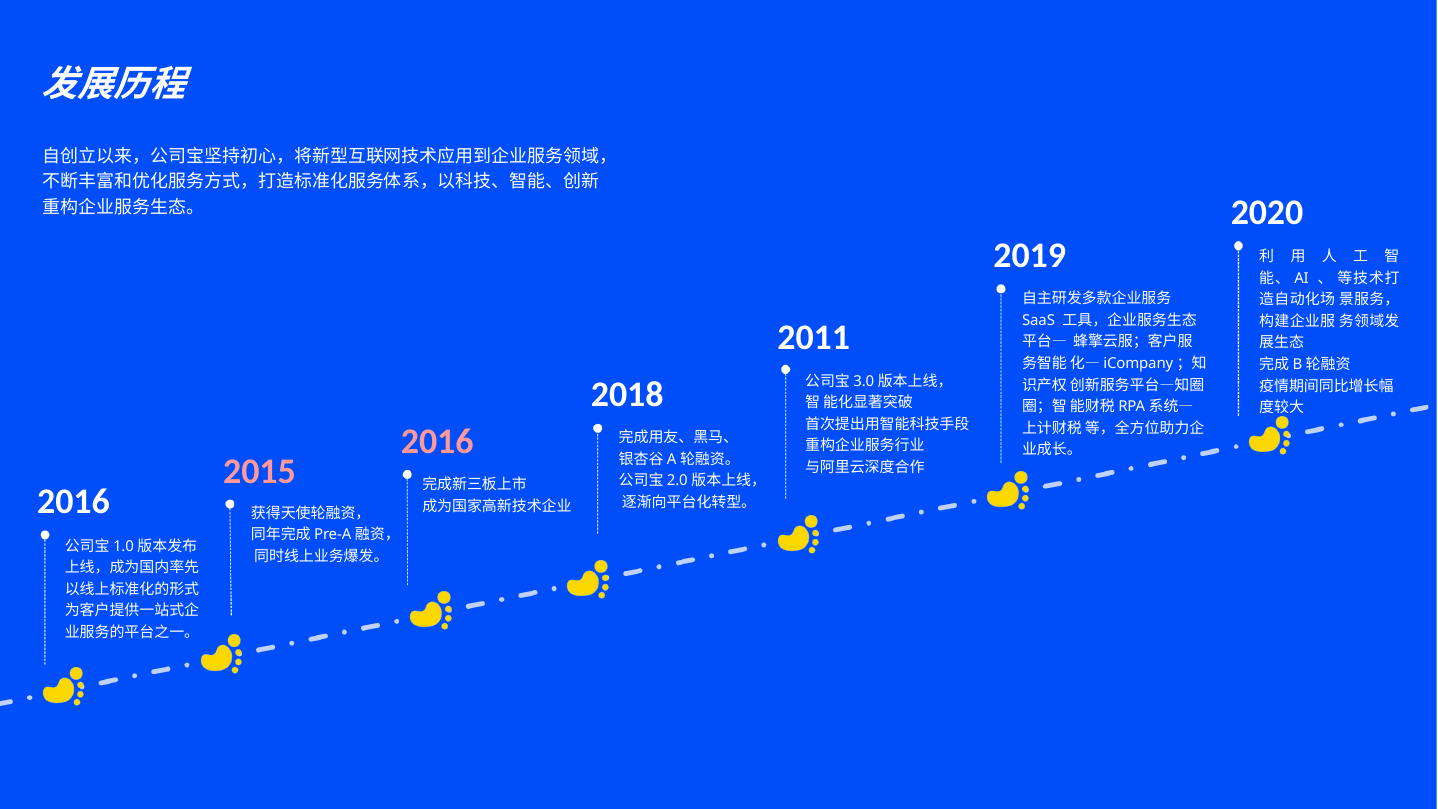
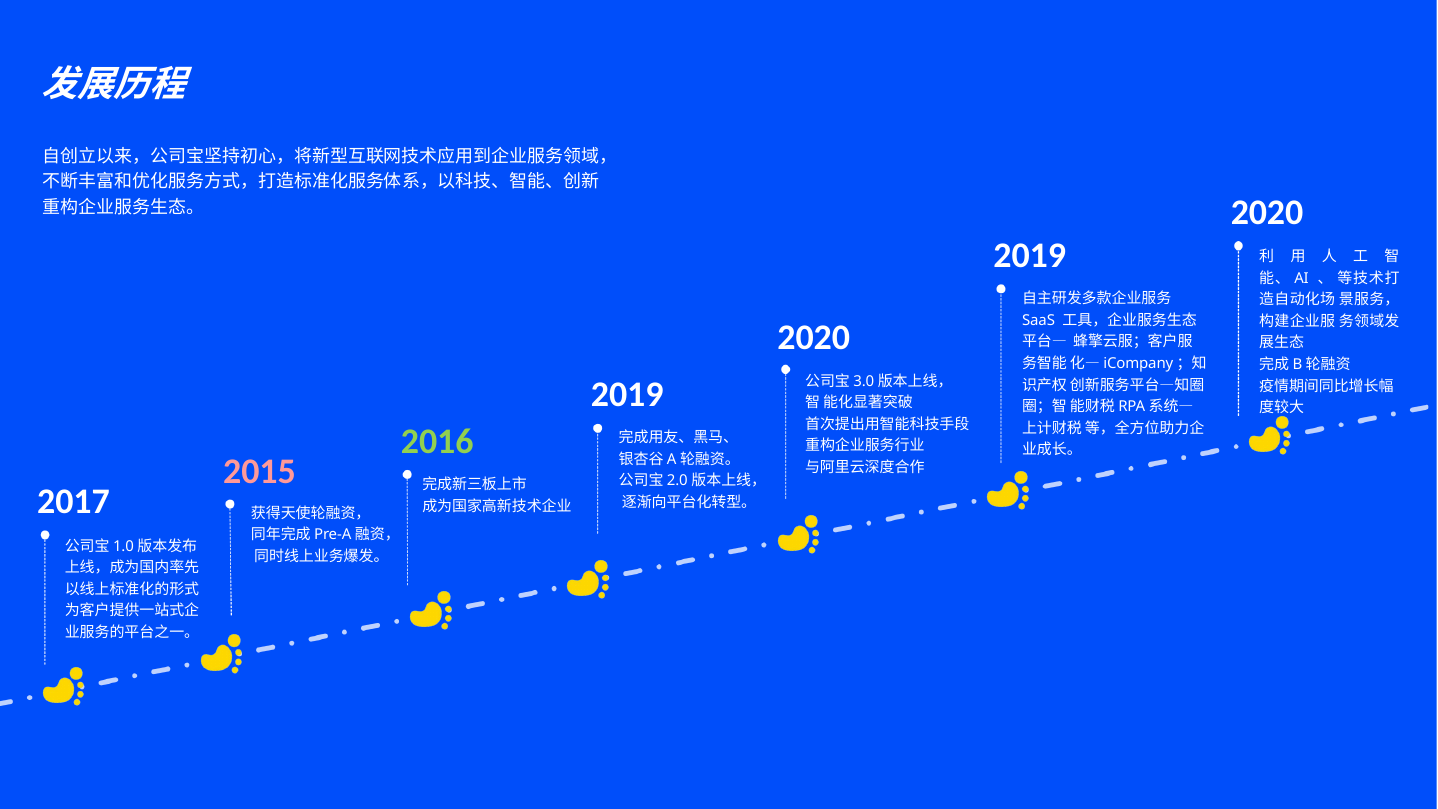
2011 at (814, 337): 2011 -> 2020
2018 at (627, 395): 2018 -> 2019
2016 at (437, 441) colour: pink -> light green
2016 at (73, 501): 2016 -> 2017
